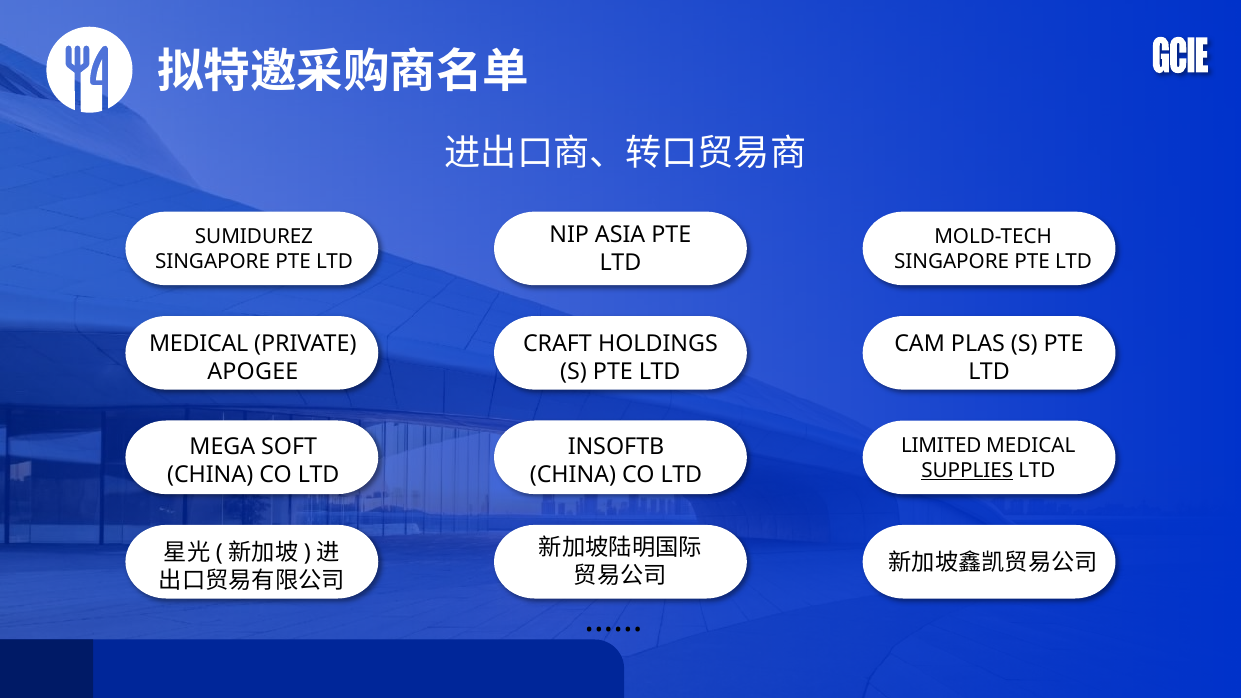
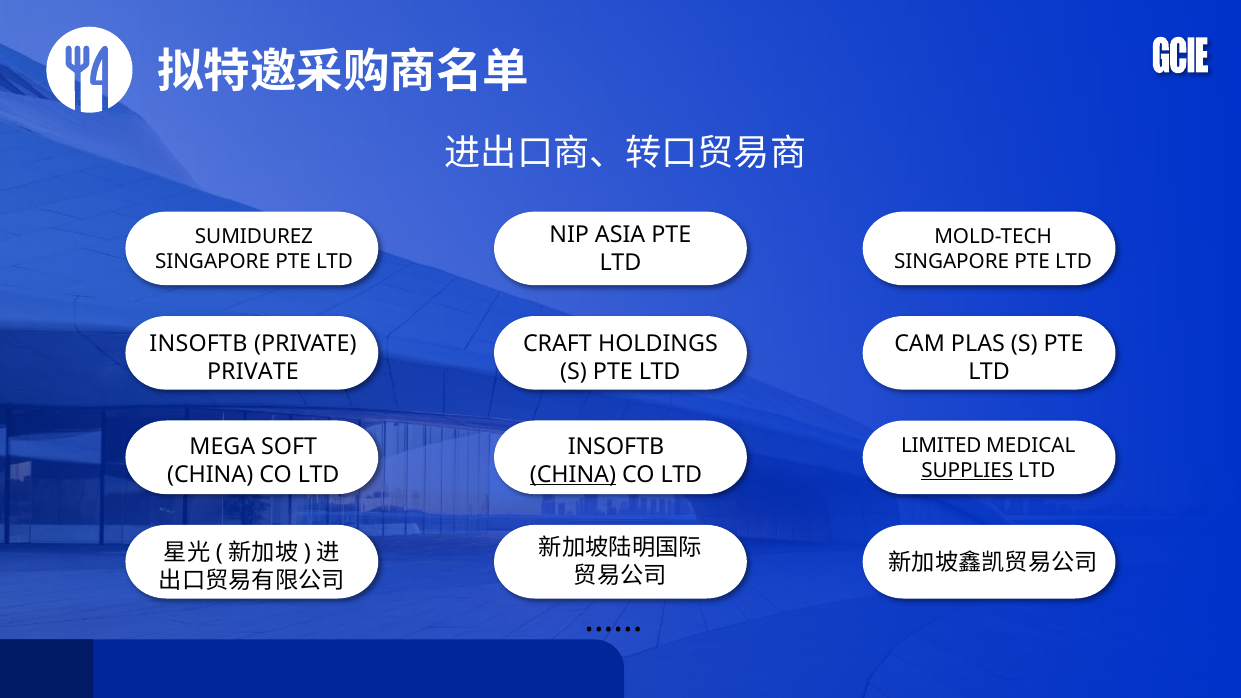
MEDICAL at (199, 344): MEDICAL -> INSOFTB
APOGEE at (253, 372): APOGEE -> PRIVATE
CHINA at (573, 475) underline: none -> present
